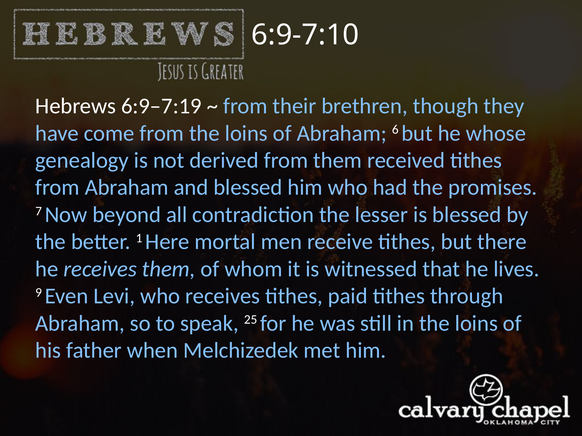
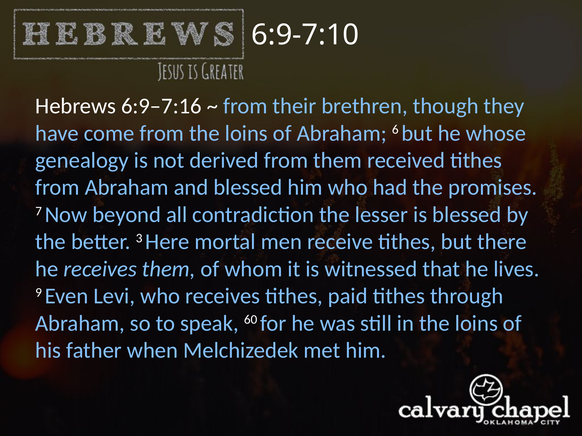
6:9–7:19: 6:9–7:19 -> 6:9–7:16
1: 1 -> 3
25: 25 -> 60
